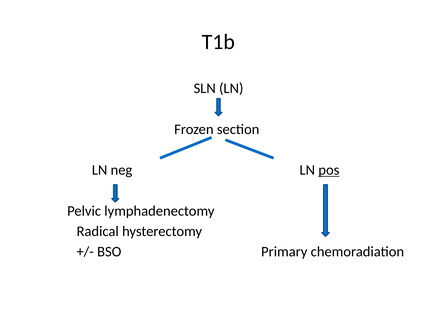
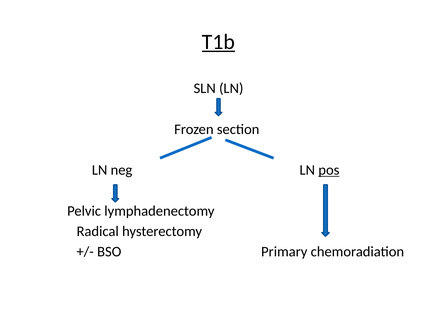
T1b underline: none -> present
